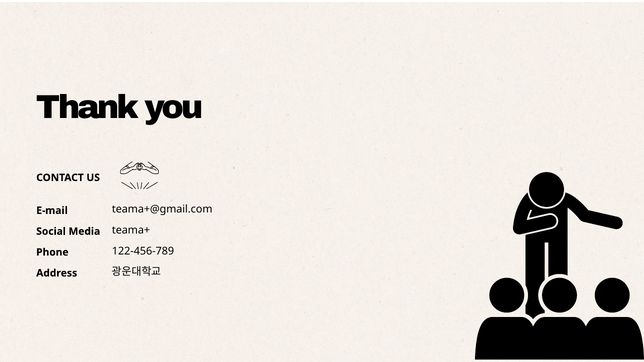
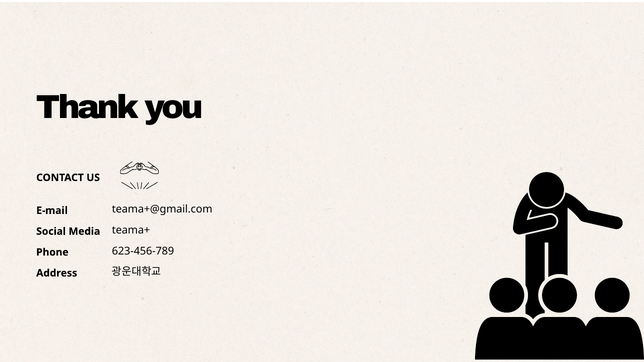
122-456-789: 122-456-789 -> 623-456-789
